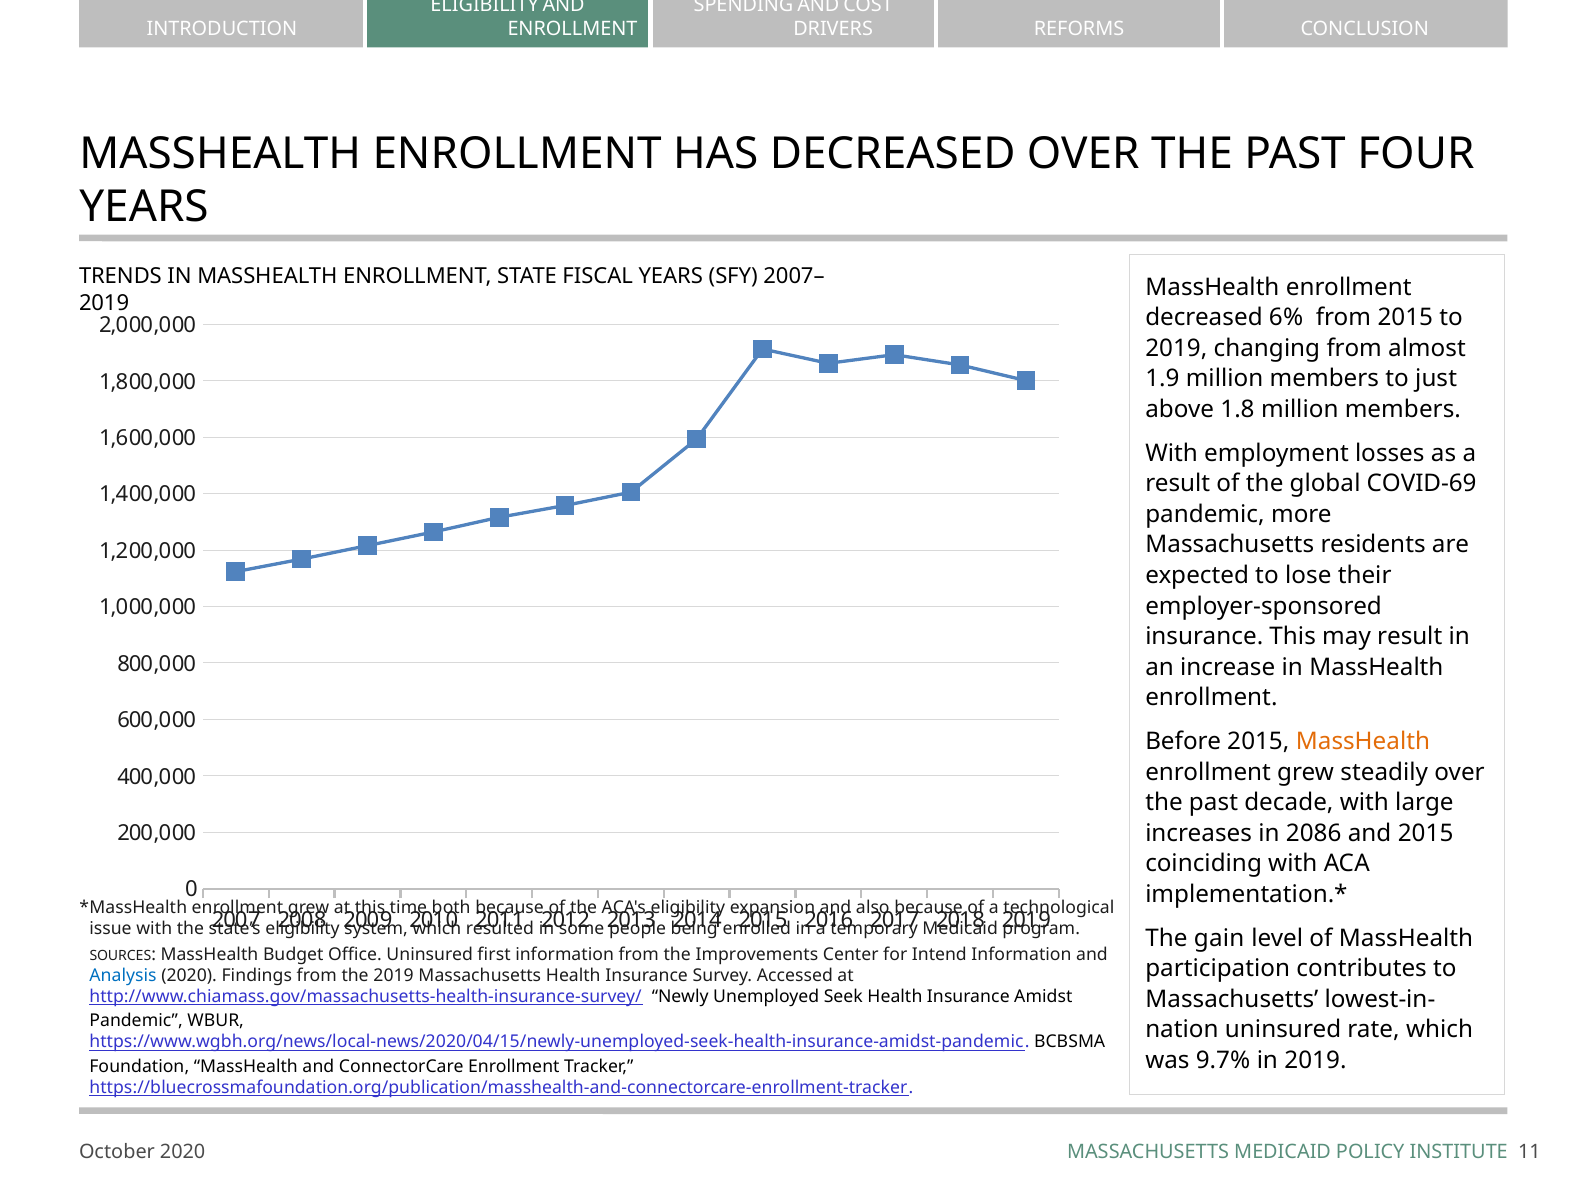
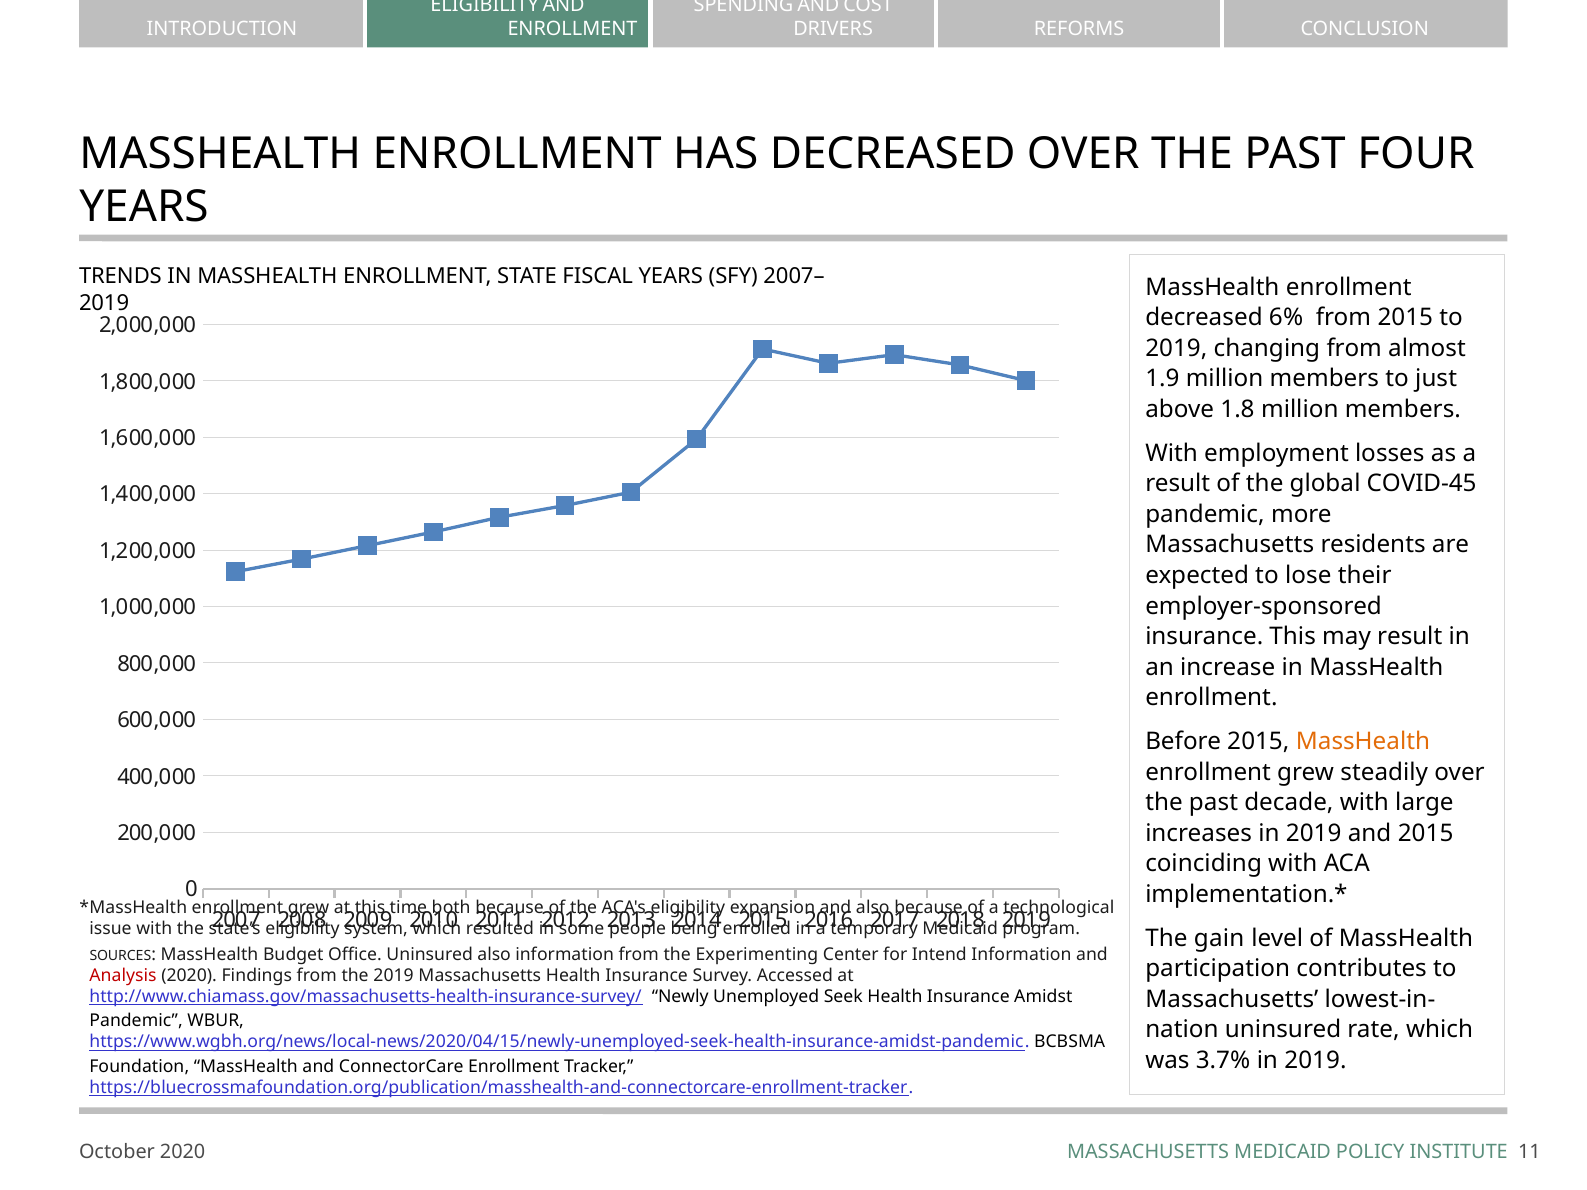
COVID-69: COVID-69 -> COVID-45
increases in 2086: 2086 -> 2019
Uninsured first: first -> also
Improvements: Improvements -> Experimenting
Analysis colour: blue -> red
9.7%: 9.7% -> 3.7%
